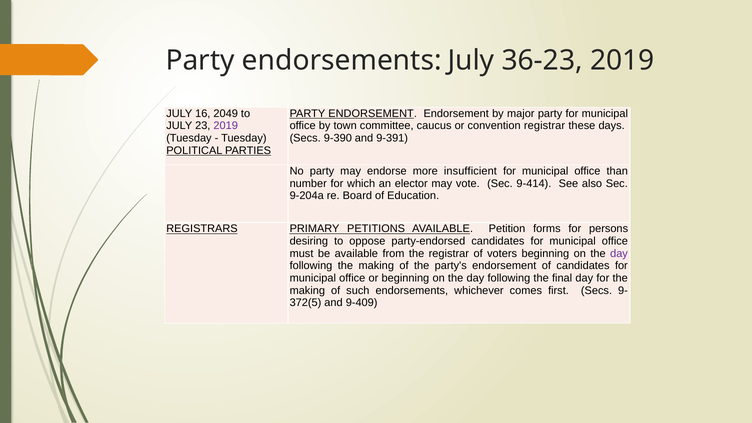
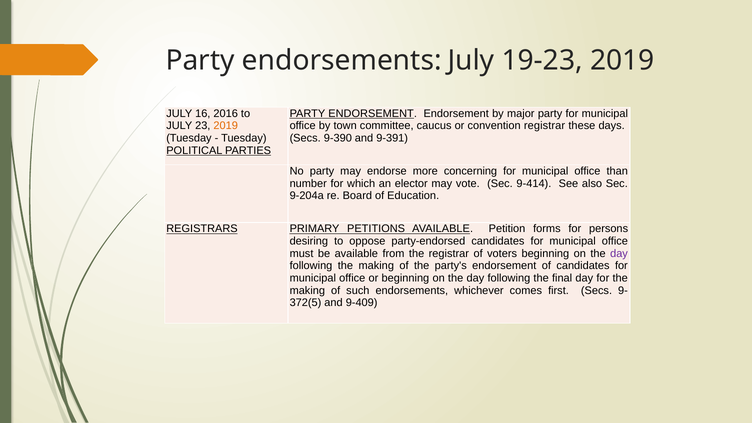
36-23: 36-23 -> 19-23
2049: 2049 -> 2016
2019 at (226, 126) colour: purple -> orange
insufficient: insufficient -> concerning
